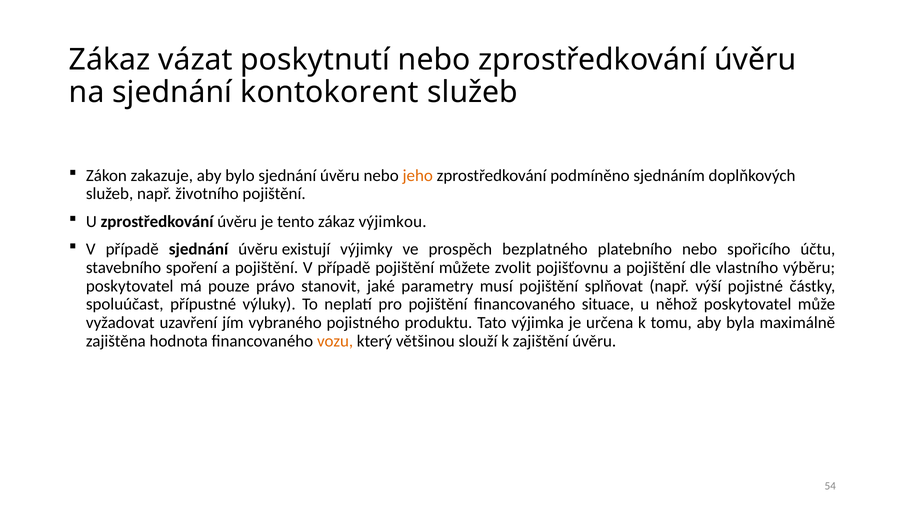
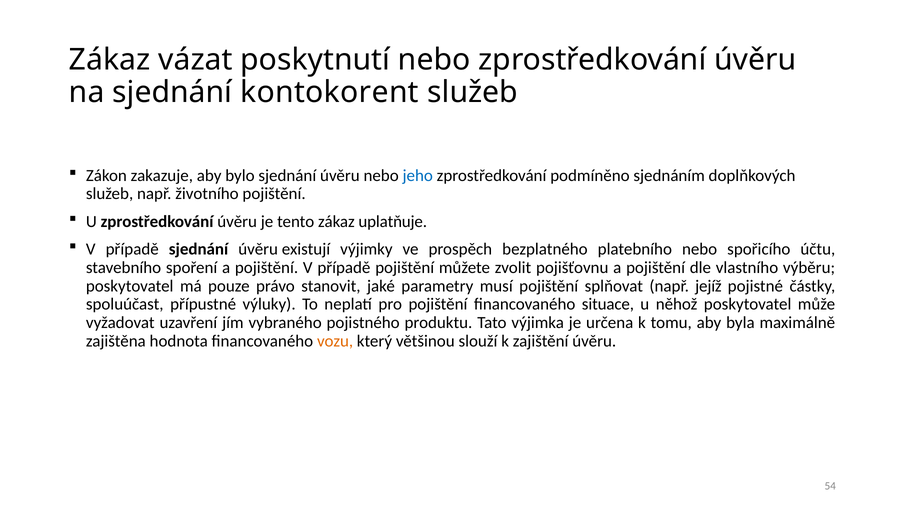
jeho colour: orange -> blue
výjimkou: výjimkou -> uplatňuje
výší: výší -> jejíž
